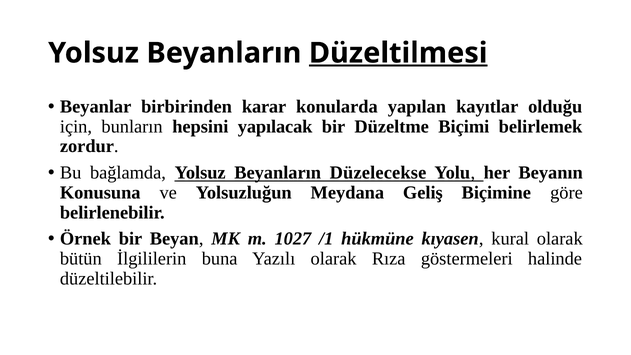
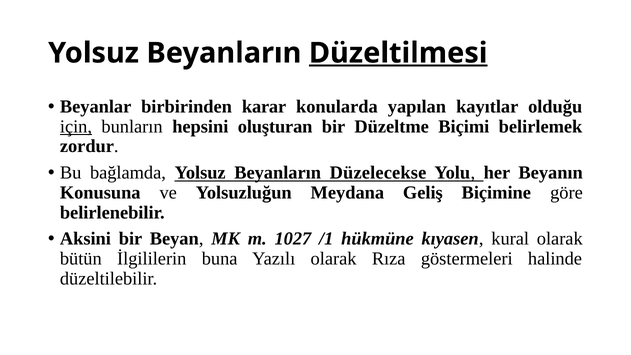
için underline: none -> present
yapılacak: yapılacak -> oluşturan
Örnek: Örnek -> Aksini
